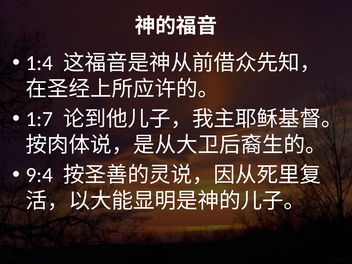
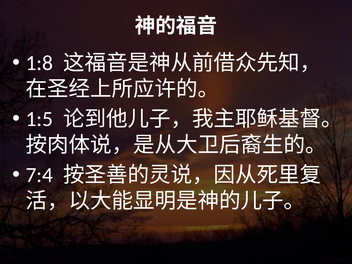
1:4: 1:4 -> 1:8
1:7: 1:7 -> 1:5
9:4: 9:4 -> 7:4
